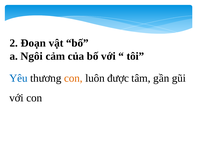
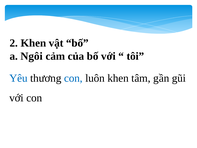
2 Đoạn: Đoạn -> Khen
con at (73, 78) colour: orange -> blue
luôn được: được -> khen
